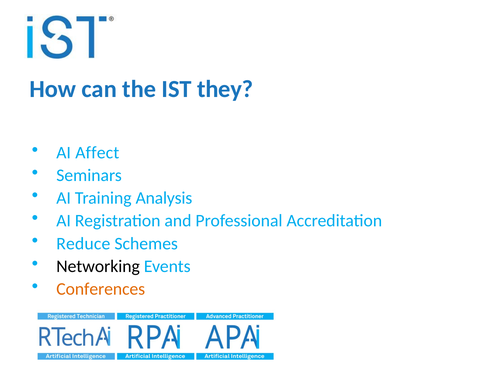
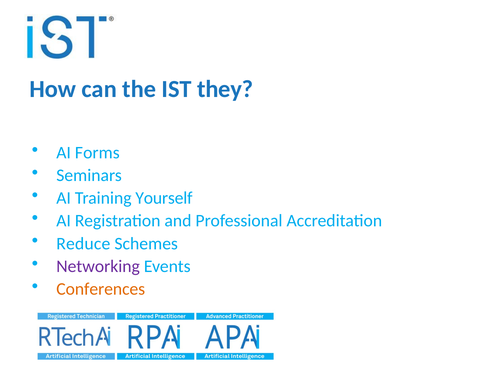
Affect: Affect -> Forms
Analysis: Analysis -> Yourself
Networking colour: black -> purple
